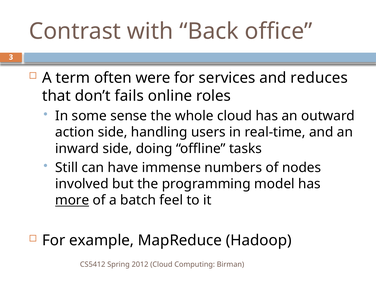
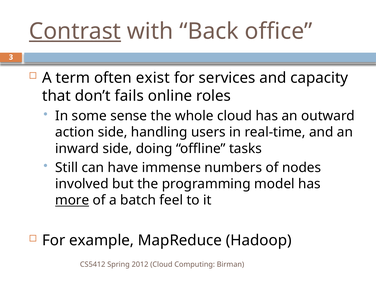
Contrast underline: none -> present
were: were -> exist
reduces: reduces -> capacity
